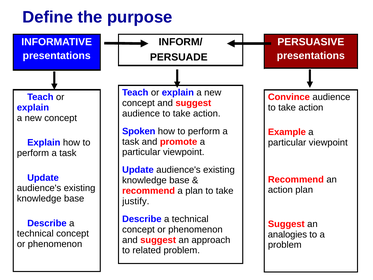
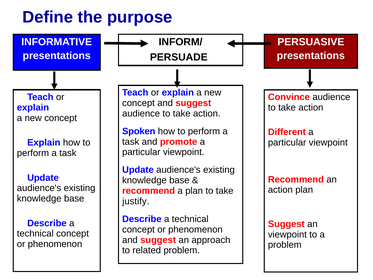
Example: Example -> Different
analogies at (287, 234): analogies -> viewpoint
